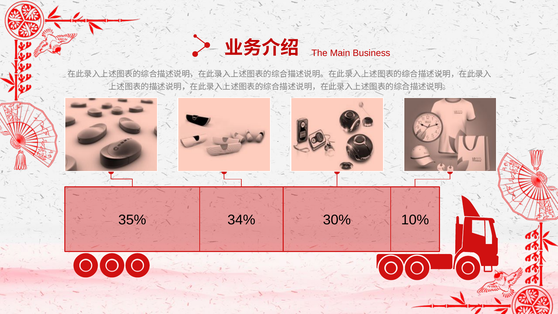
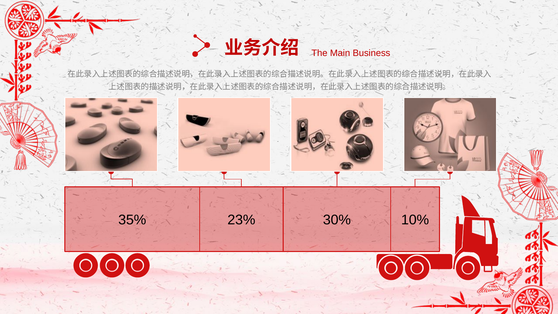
34%: 34% -> 23%
